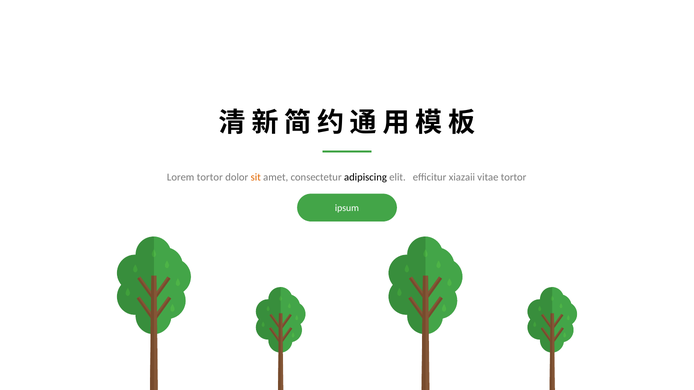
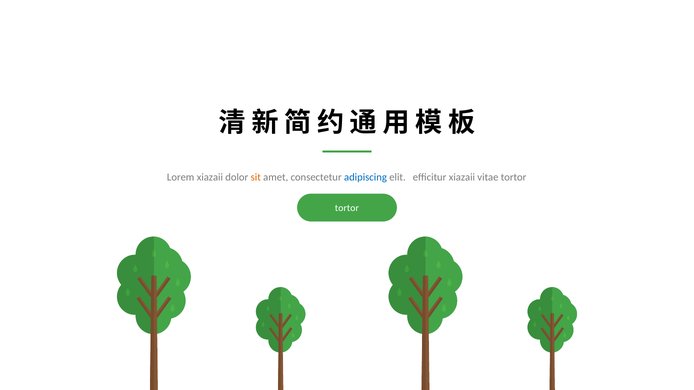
Lorem tortor: tortor -> xiazaii
adipiscing colour: black -> blue
ipsum at (347, 208): ipsum -> tortor
